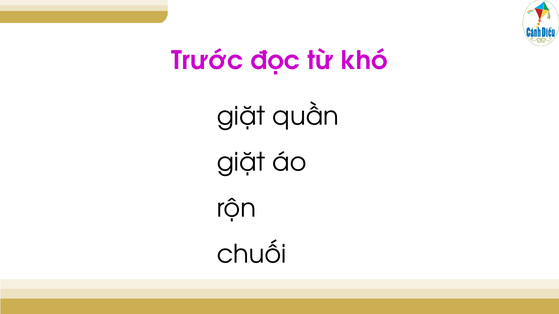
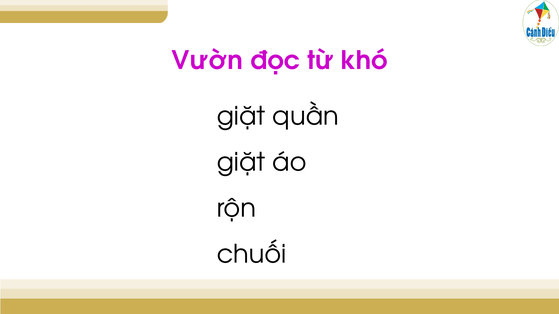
Trước: Trước -> Vườn
